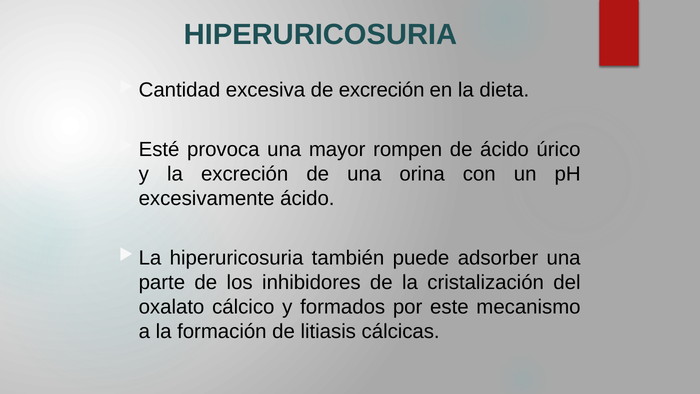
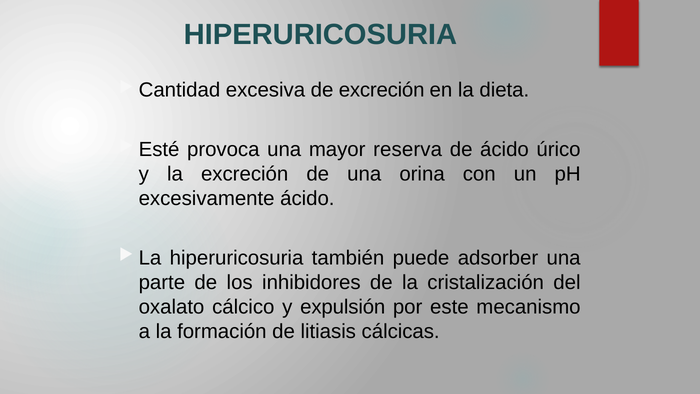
rompen: rompen -> reserva
formados: formados -> expulsión
